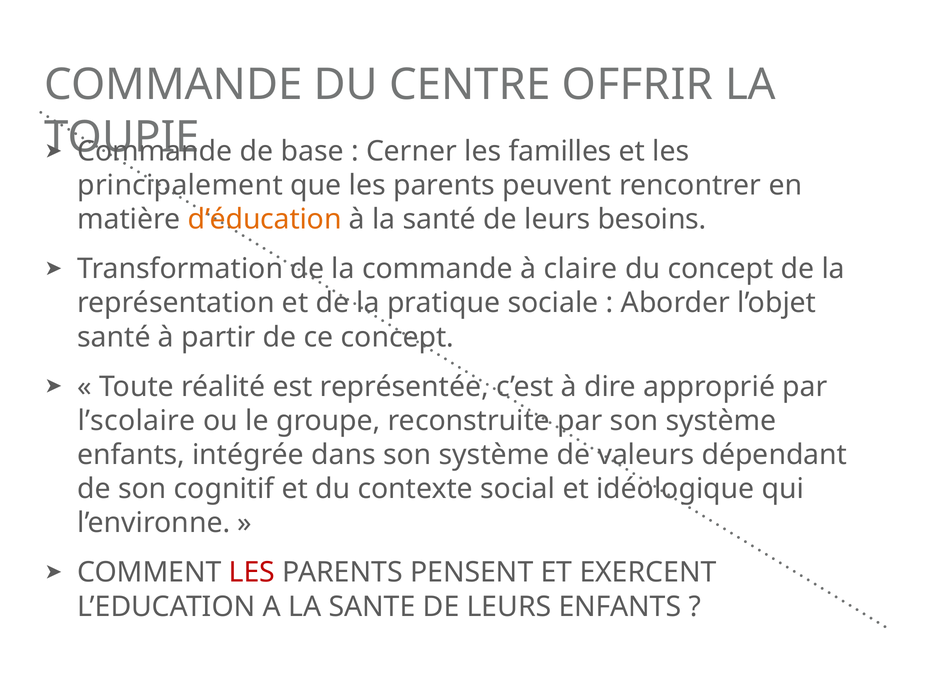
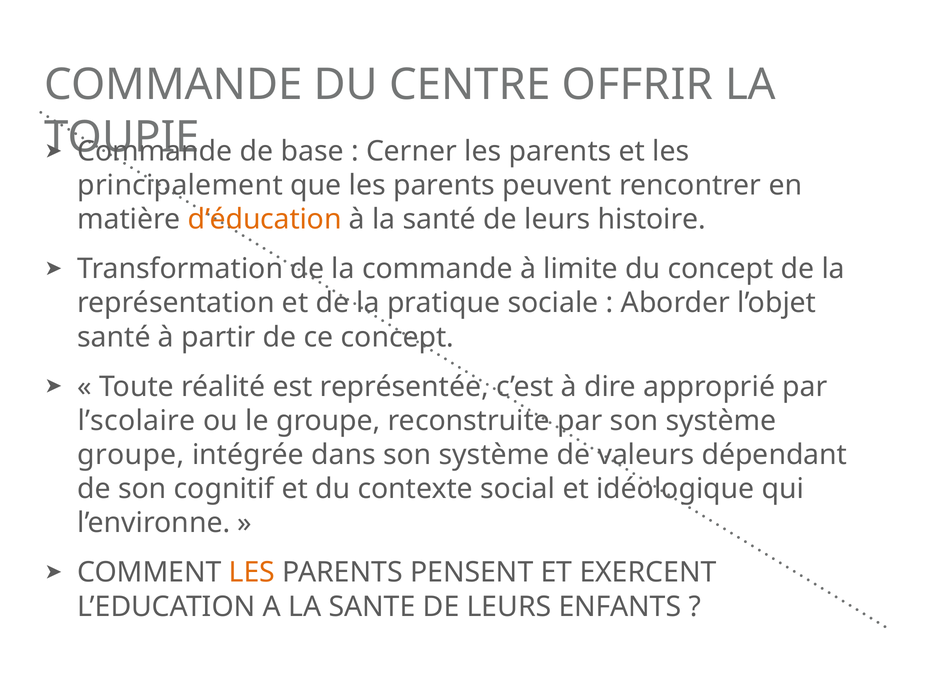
Cerner les familles: familles -> parents
besoins: besoins -> histoire
claire: claire -> limite
enfants at (131, 455): enfants -> groupe
LES at (252, 573) colour: red -> orange
